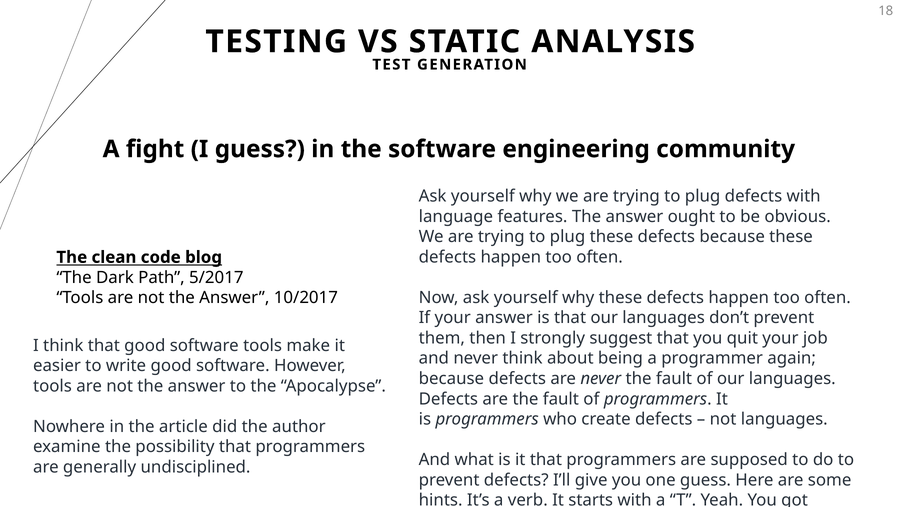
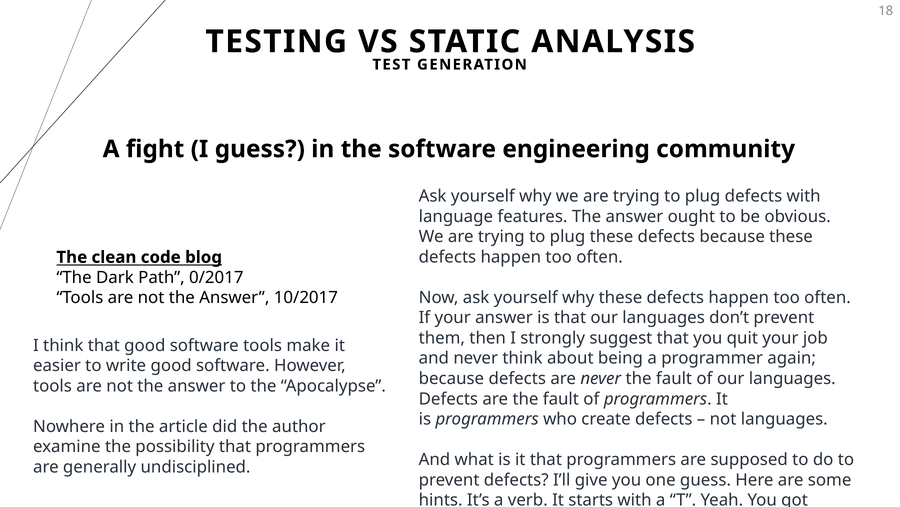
5/2017: 5/2017 -> 0/2017
